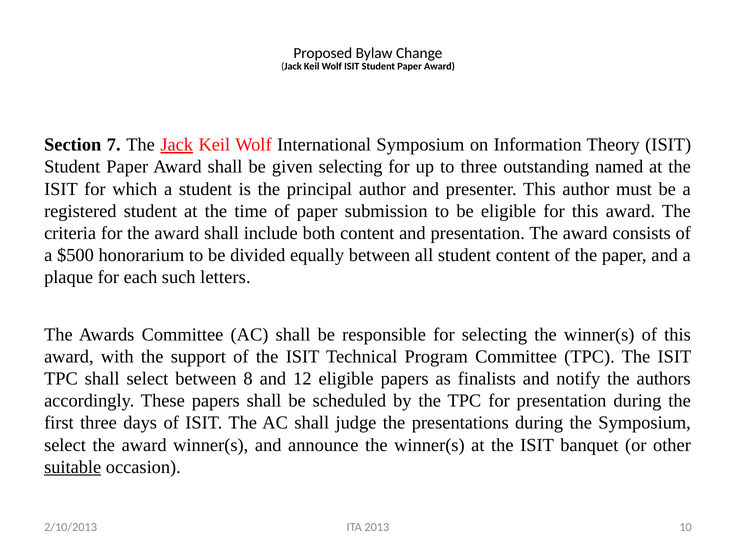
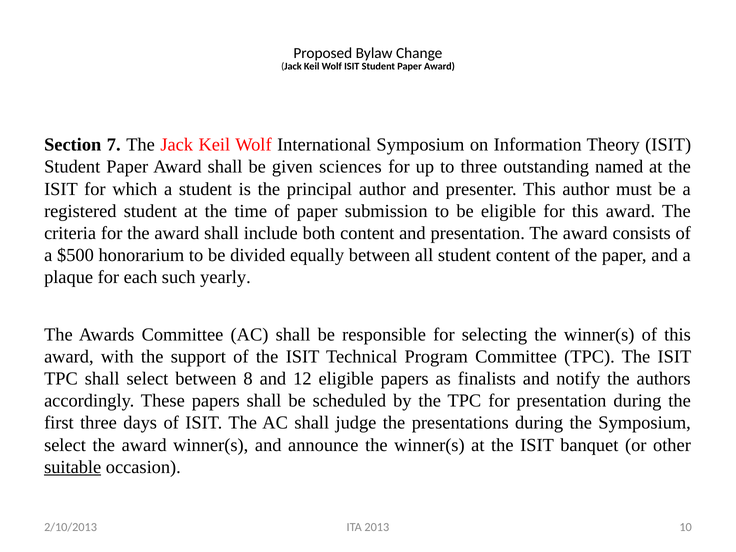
Jack at (177, 145) underline: present -> none
given selecting: selecting -> sciences
letters: letters -> yearly
